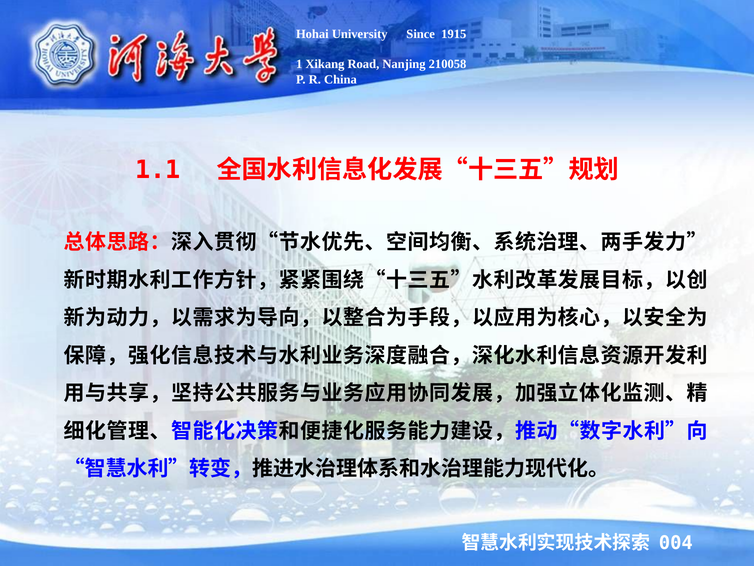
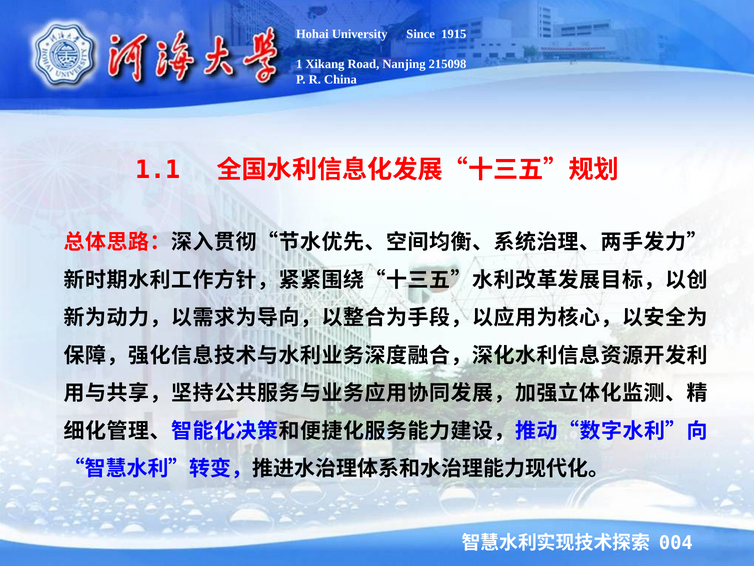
210058: 210058 -> 215098
